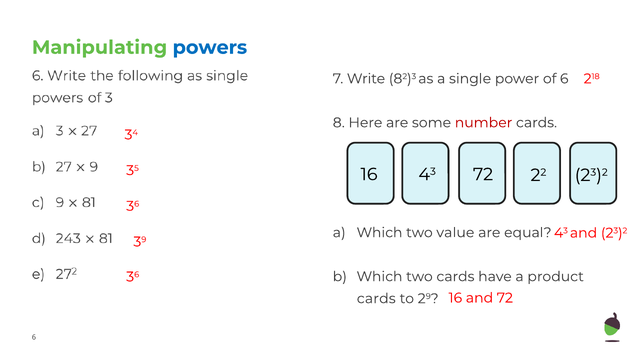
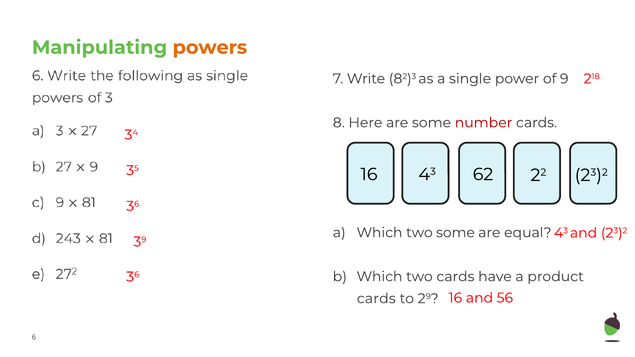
powers colour: blue -> orange
of 6: 6 -> 9
43 72: 72 -> 62
two value: value -> some
and 72: 72 -> 56
